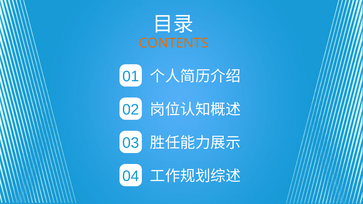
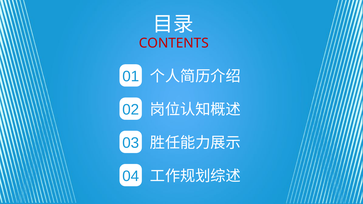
CONTENTS colour: orange -> red
